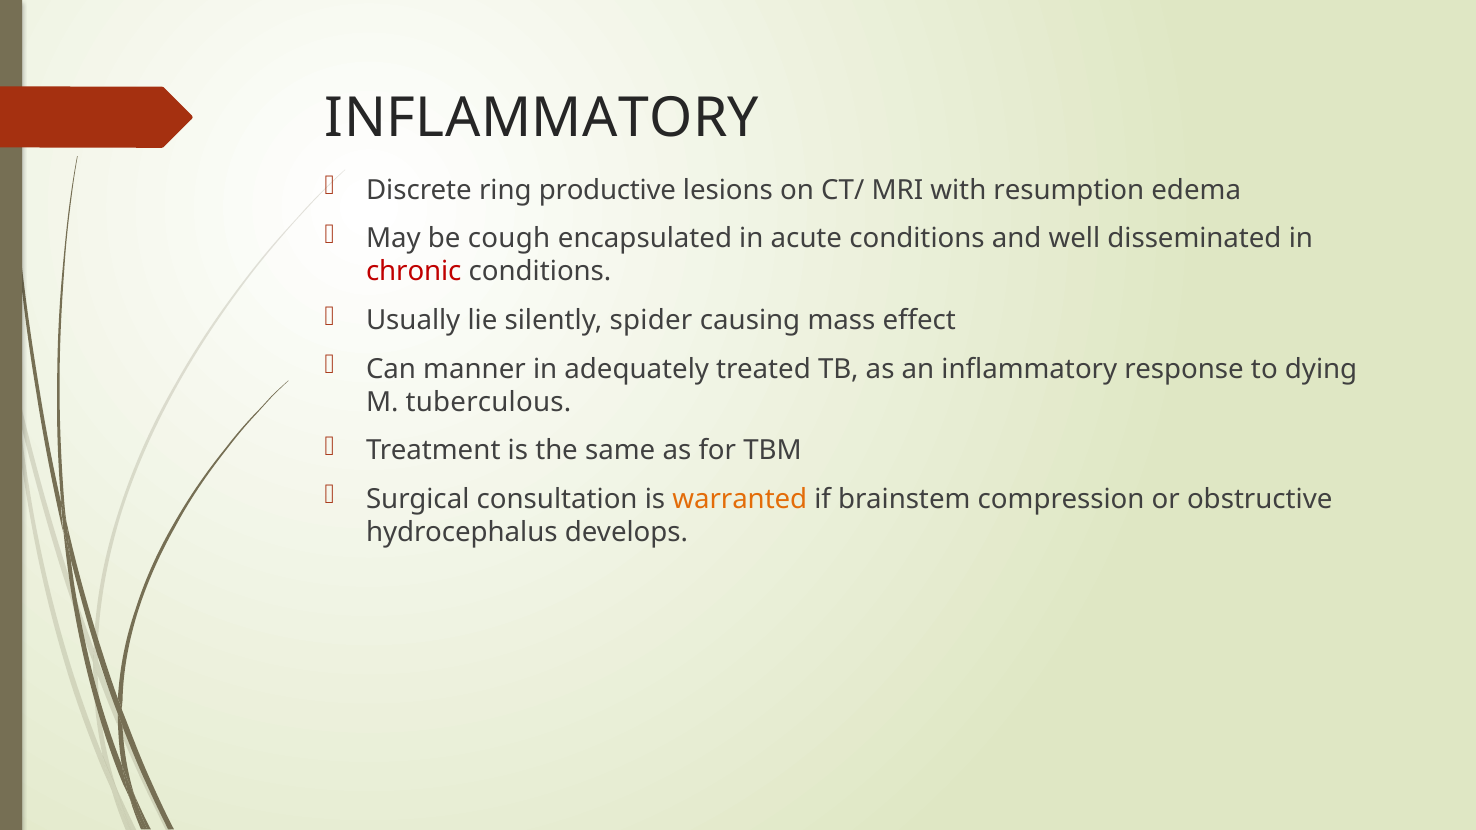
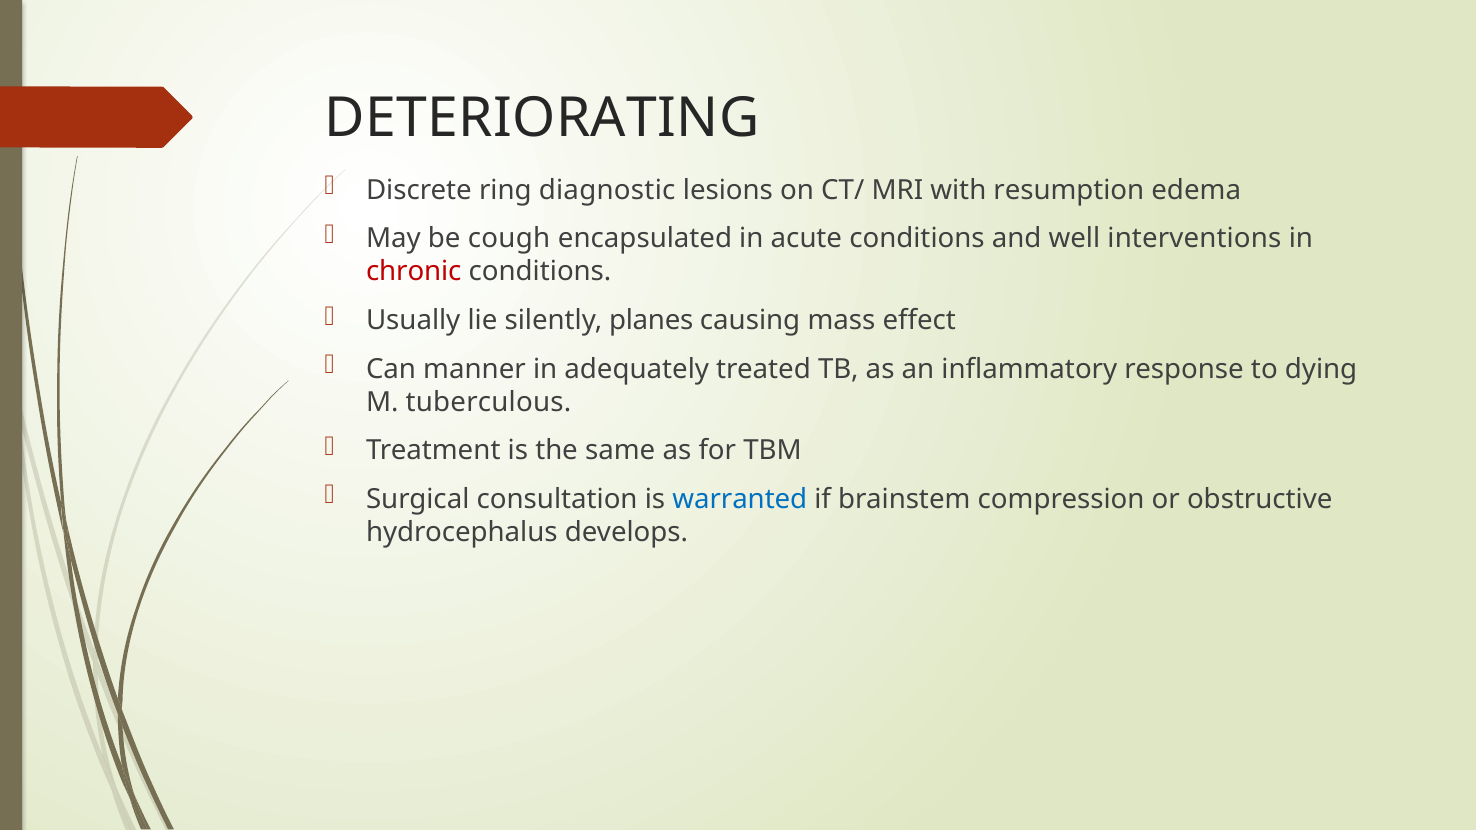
INFLAMMATORY at (542, 118): INFLAMMATORY -> DETERIORATING
productive: productive -> diagnostic
disseminated: disseminated -> interventions
spider: spider -> planes
warranted colour: orange -> blue
